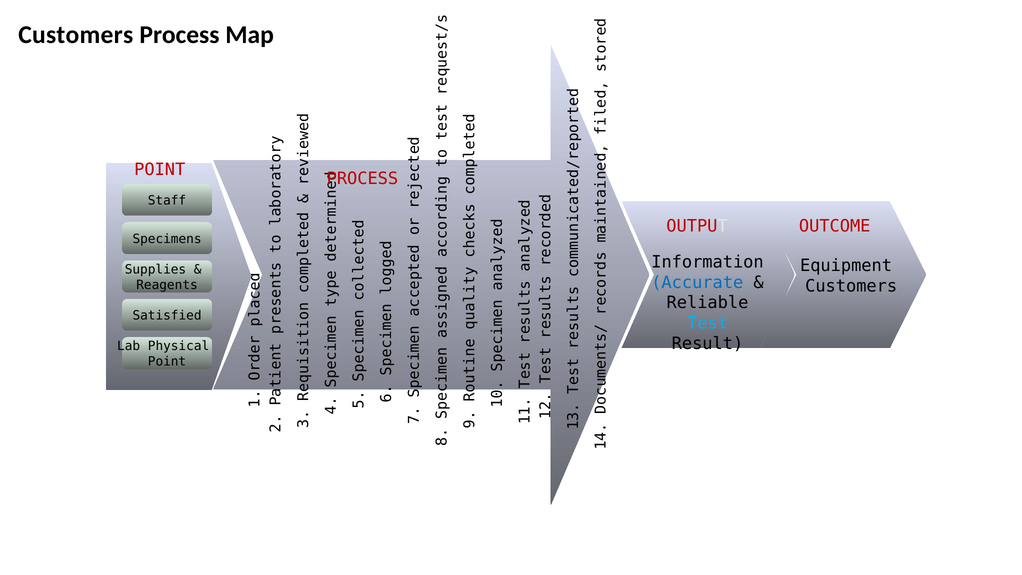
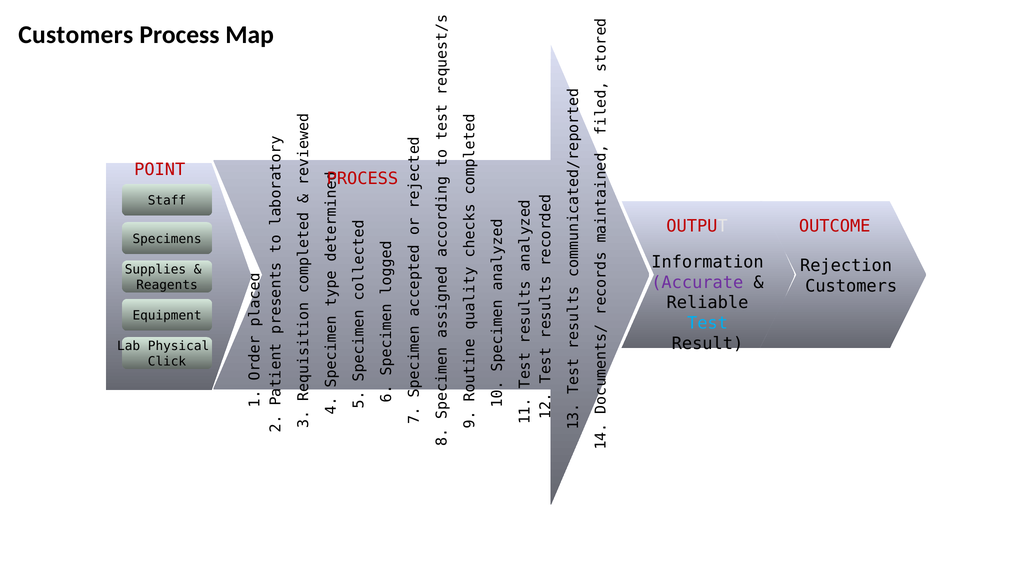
Equipment: Equipment -> Rejection
Accurate colour: blue -> purple
Satisfied: Satisfied -> Equipment
Point at (167, 362): Point -> Click
